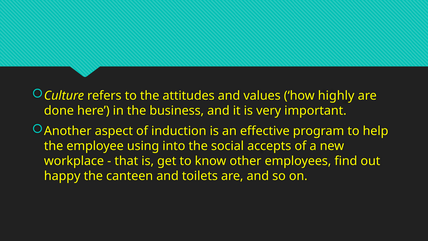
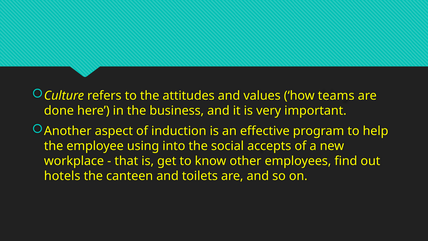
highly: highly -> teams
happy: happy -> hotels
